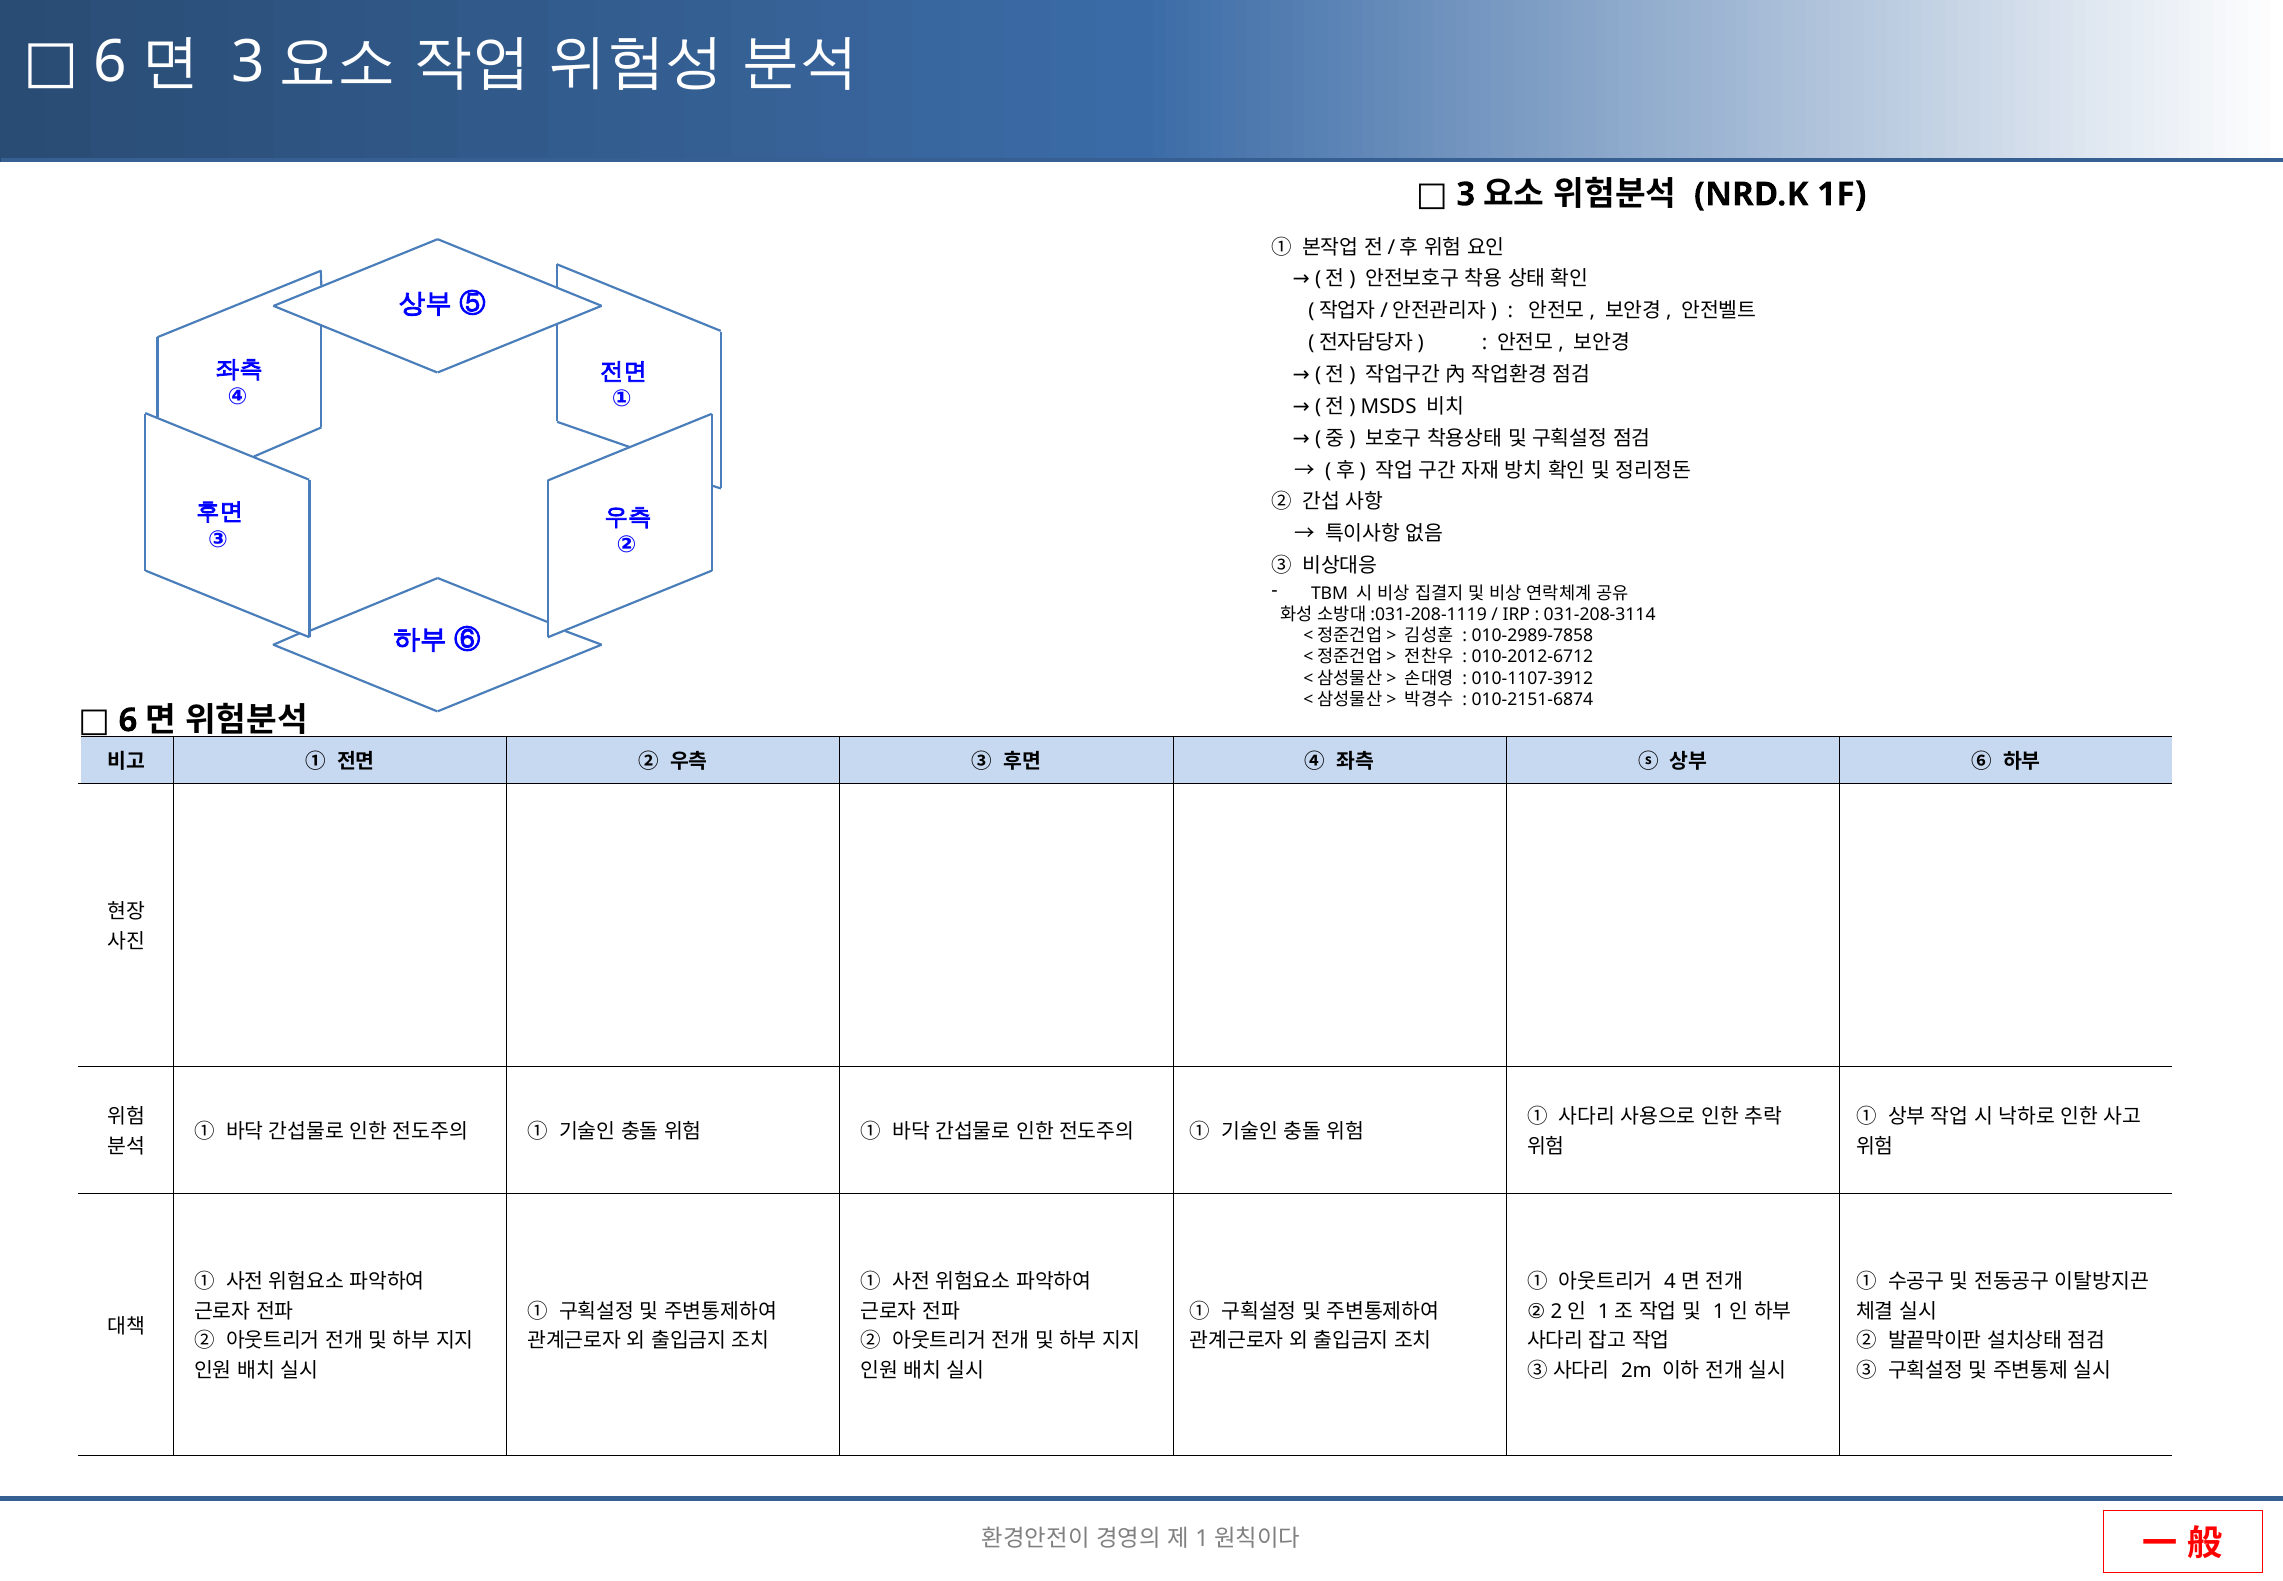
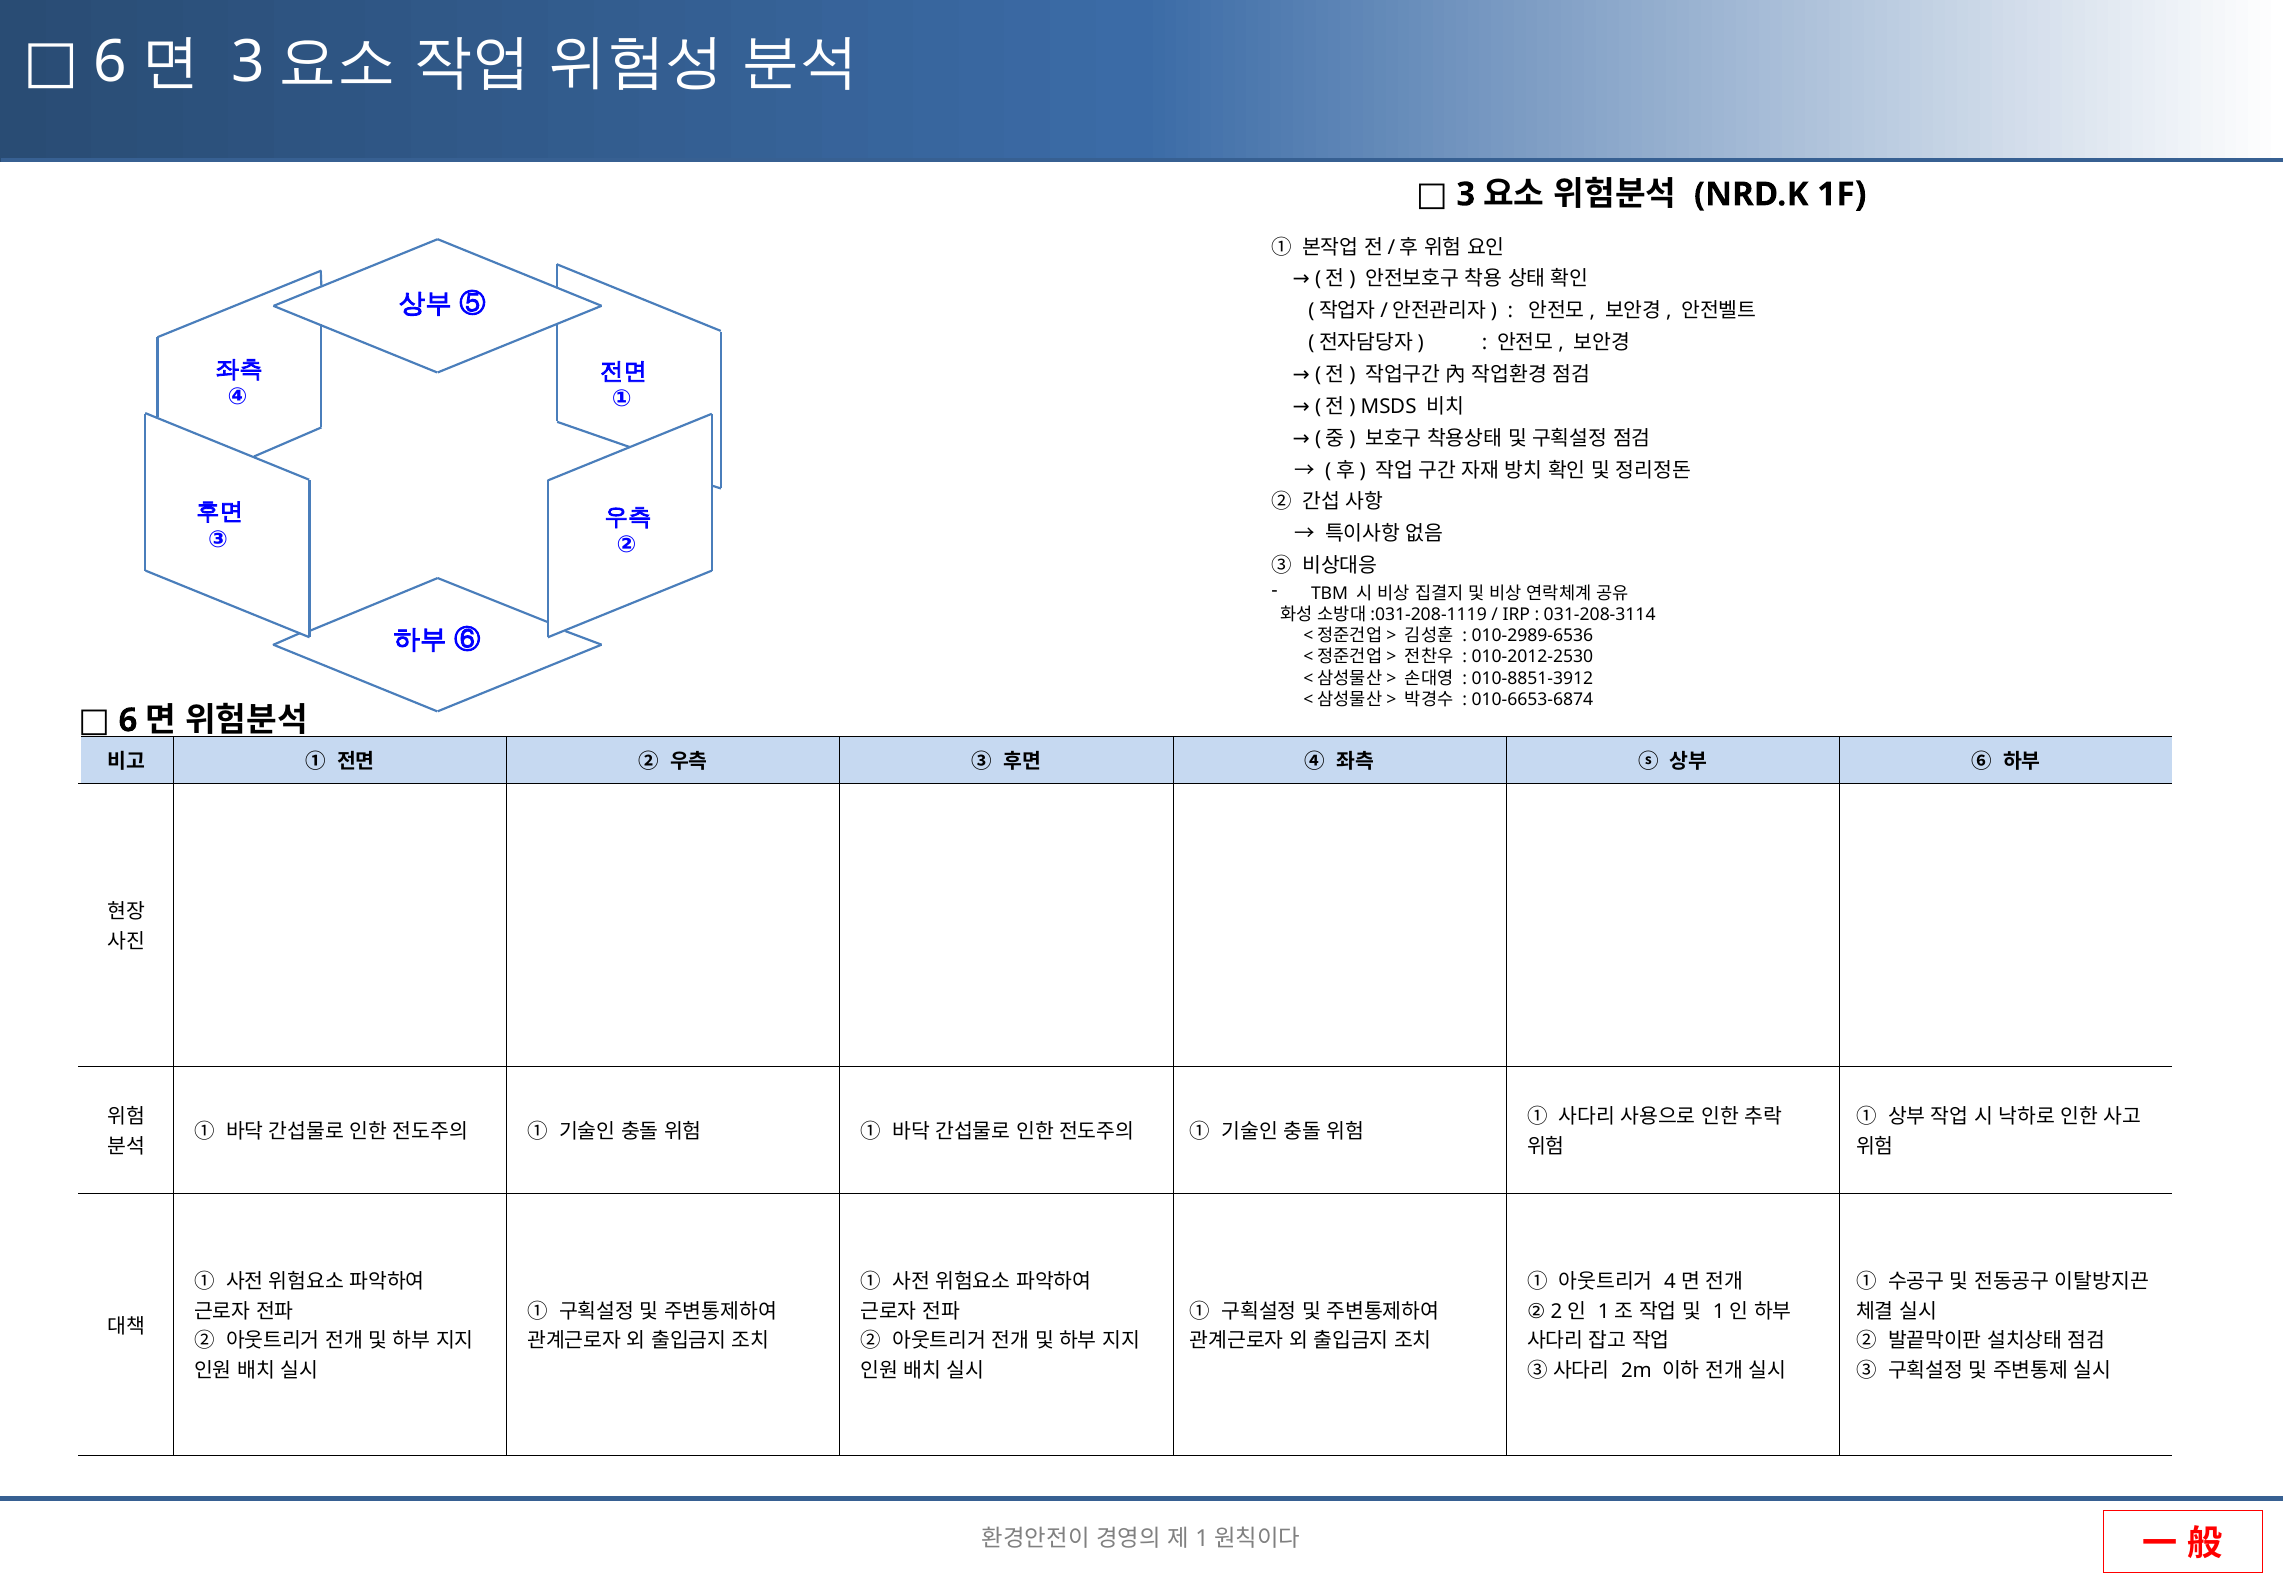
010-2989-7858: 010-2989-7858 -> 010-2989-6536
010-2012-6712: 010-2012-6712 -> 010-2012-2530
010-1107-3912: 010-1107-3912 -> 010-8851-3912
010-2151-6874: 010-2151-6874 -> 010-6653-6874
